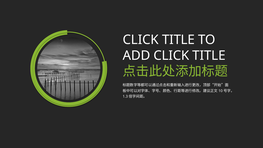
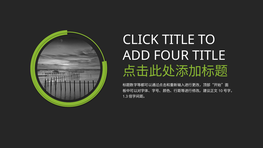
ADD CLICK: CLICK -> FOUR
